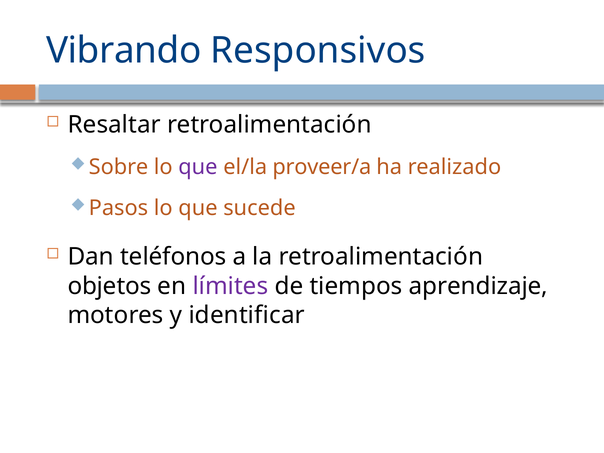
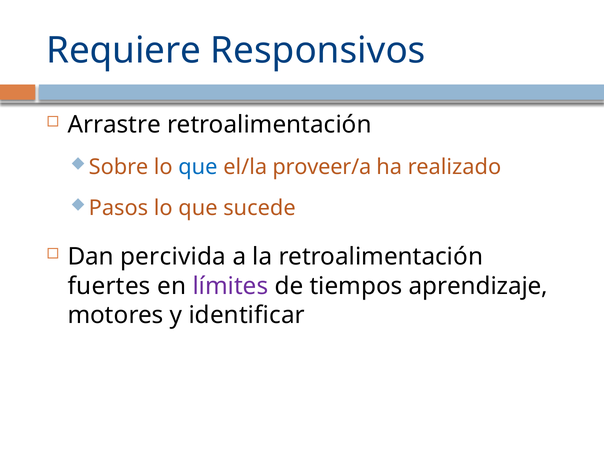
Vibrando: Vibrando -> Requiere
Resaltar: Resaltar -> Arrastre
que at (198, 167) colour: purple -> blue
teléfonos: teléfonos -> percivida
objetos: objetos -> fuertes
